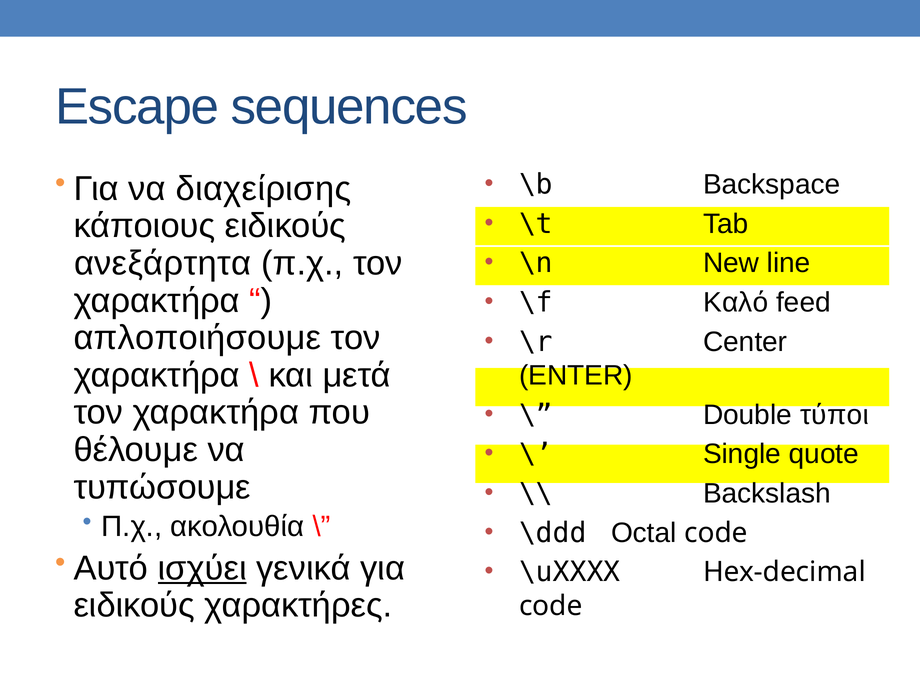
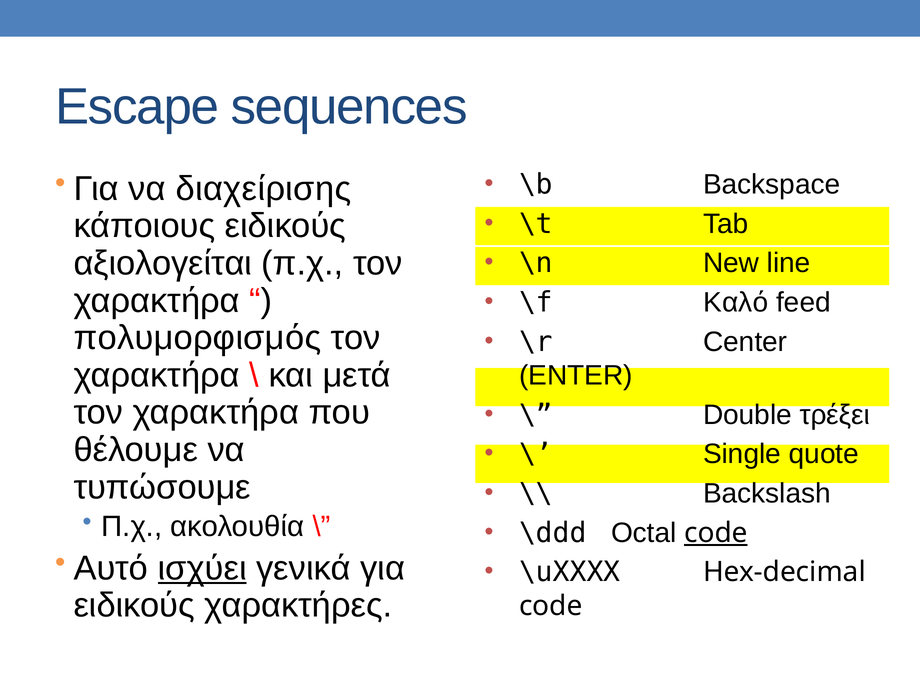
ανεξάρτητα: ανεξάρτητα -> αξιολογείται
απλοποιήσουμε: απλοποιήσουμε -> πολυμορφισμός
τύποι: τύποι -> τρέξει
code at (716, 533) underline: none -> present
